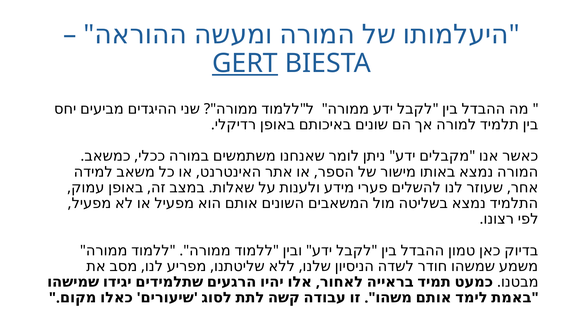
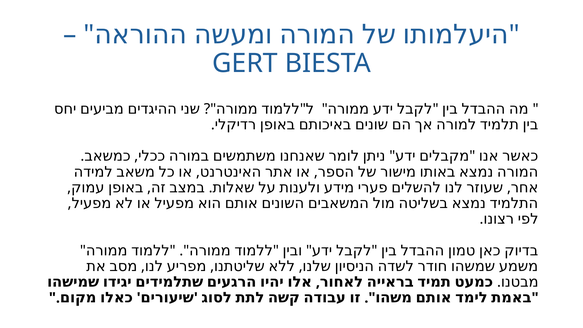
GERT underline: present -> none
